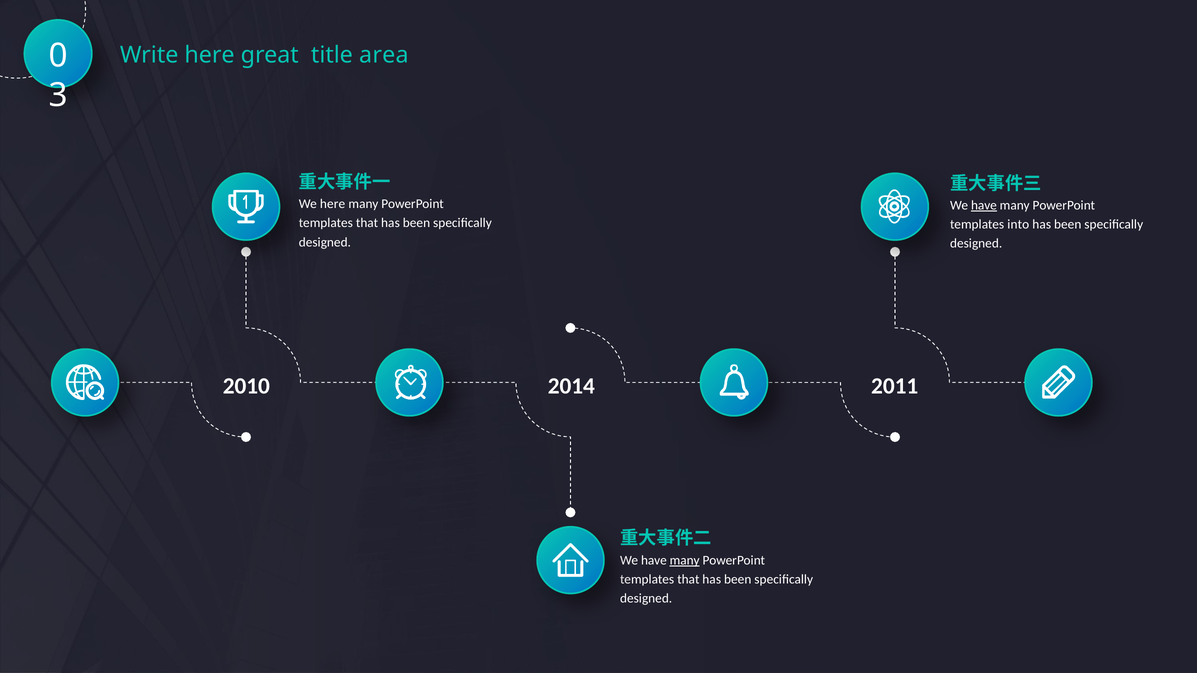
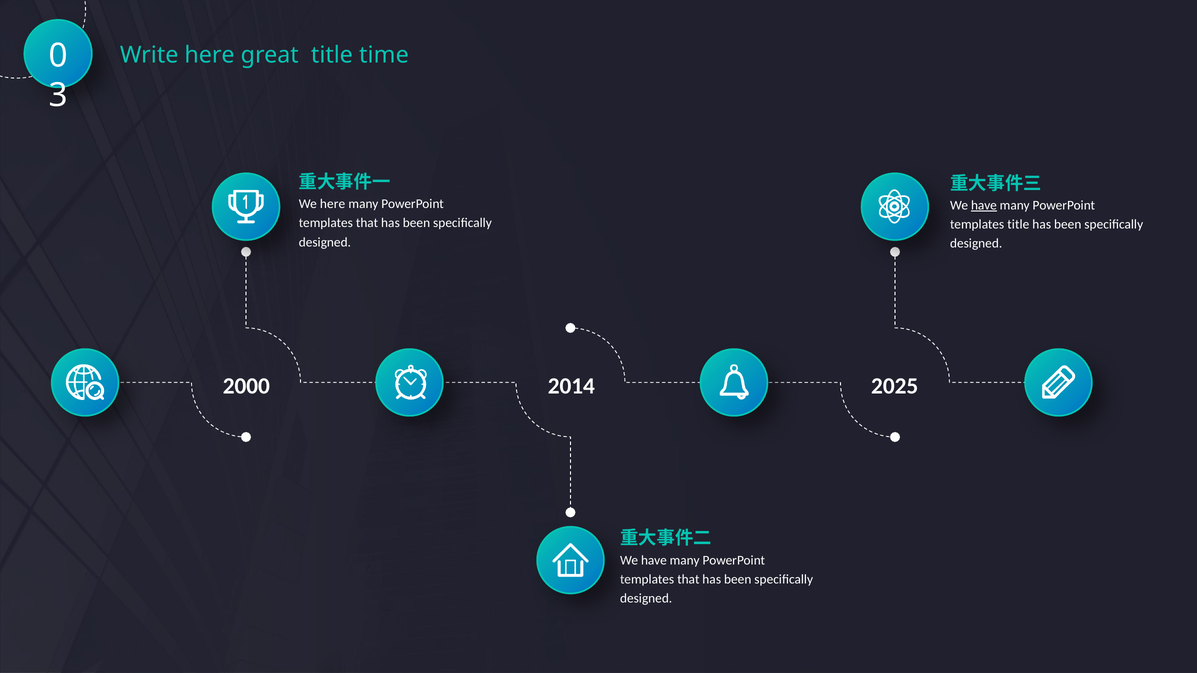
area: area -> time
into at (1018, 224): into -> title
2010: 2010 -> 2000
2011: 2011 -> 2025
many at (685, 560) underline: present -> none
